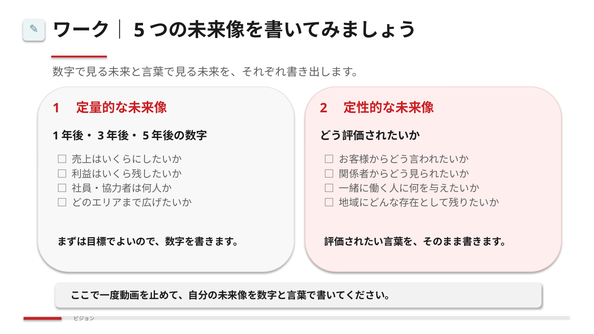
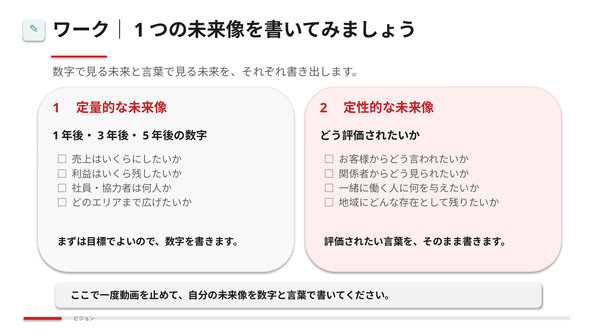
5 at (139, 30): 5 -> 1
